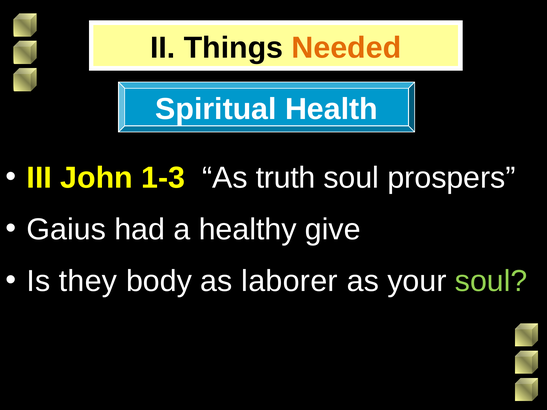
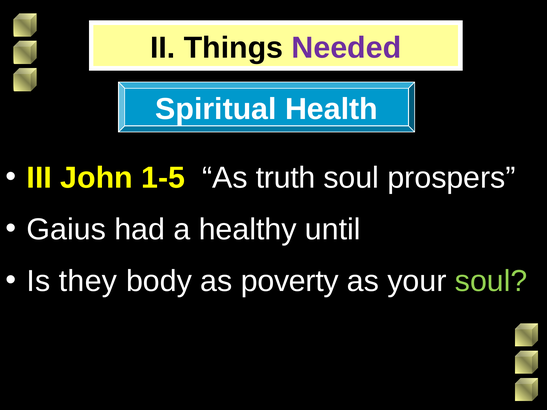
Needed colour: orange -> purple
1-3: 1-3 -> 1-5
give: give -> until
laborer: laborer -> poverty
